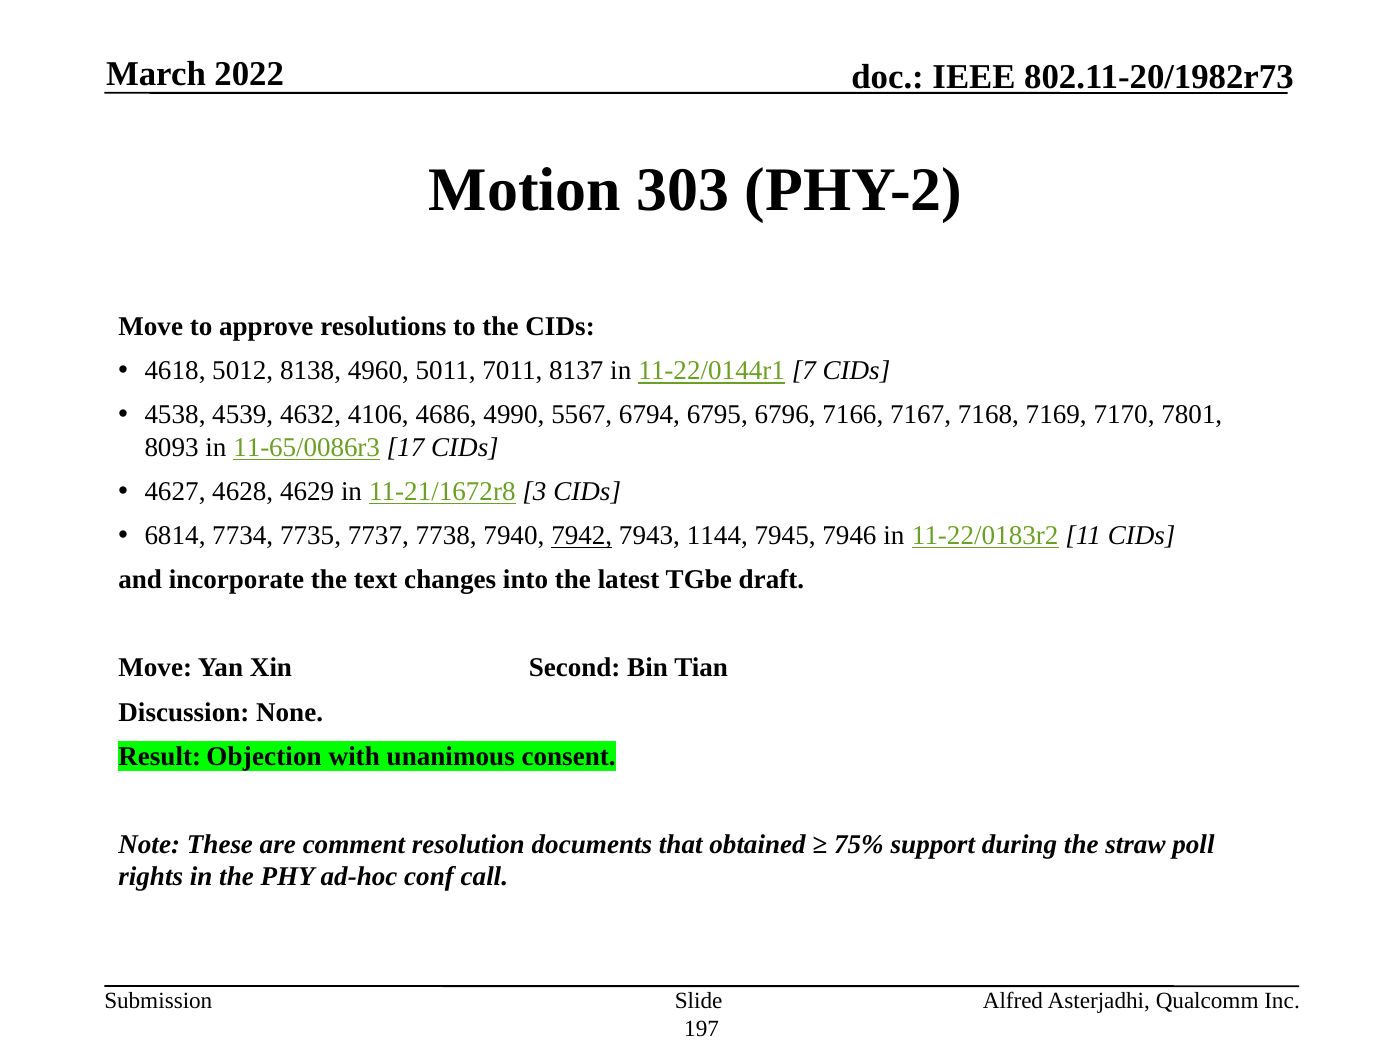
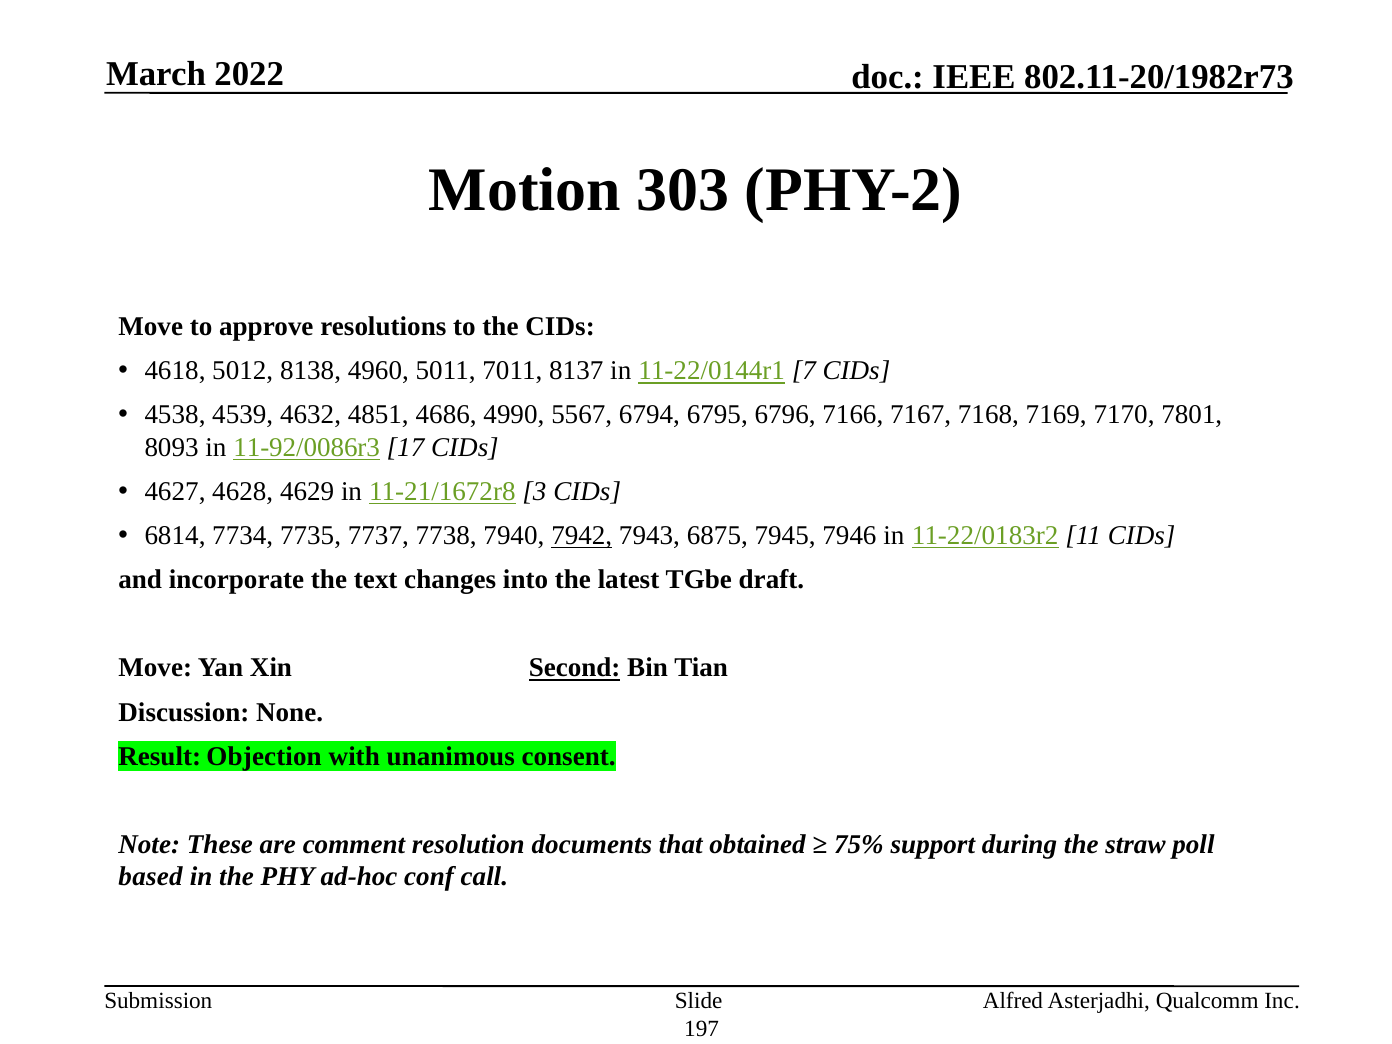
4106: 4106 -> 4851
11-65/0086r3: 11-65/0086r3 -> 11-92/0086r3
1144: 1144 -> 6875
Second underline: none -> present
rights: rights -> based
